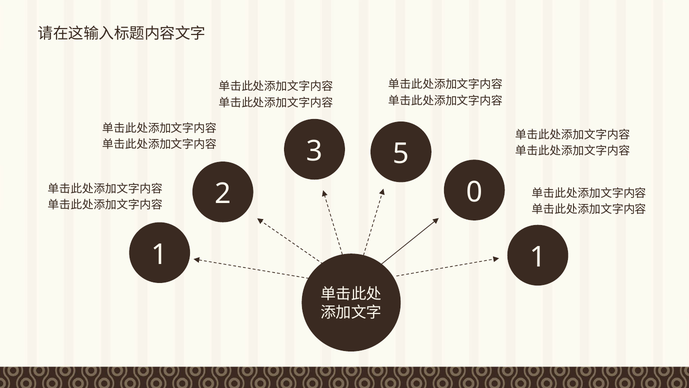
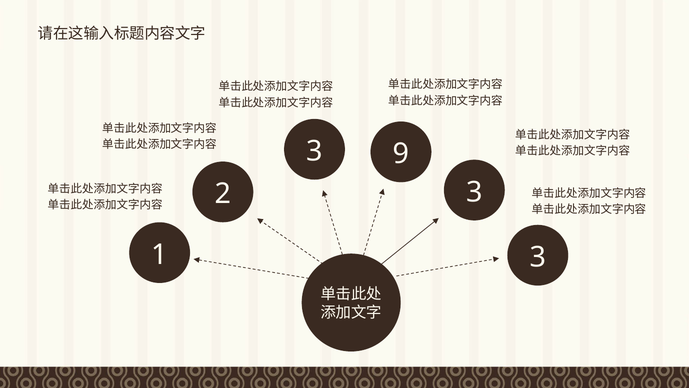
5: 5 -> 9
2 0: 0 -> 3
1 1: 1 -> 3
